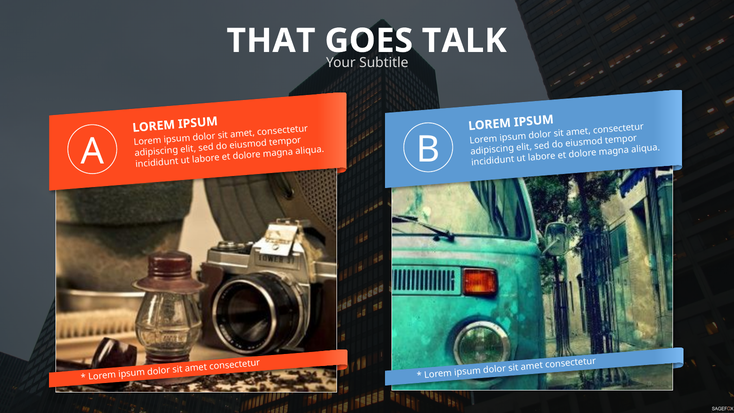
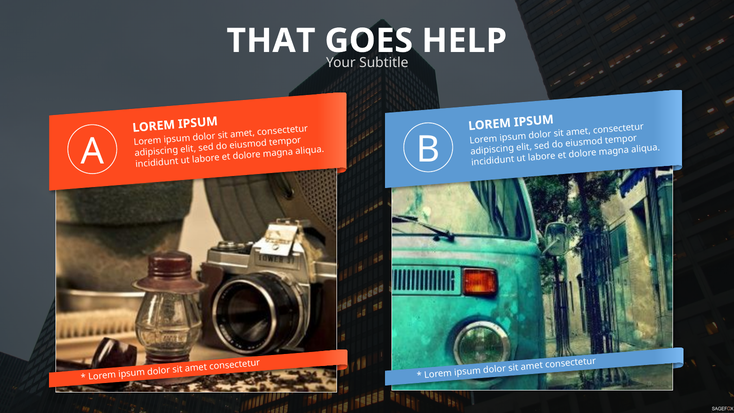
TALK: TALK -> HELP
